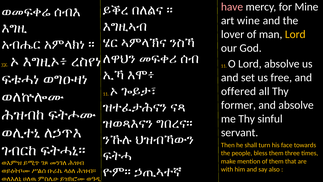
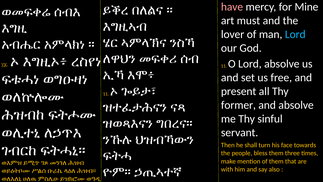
wine: wine -> must
Lord at (295, 34) colour: yellow -> light blue
offered: offered -> present
